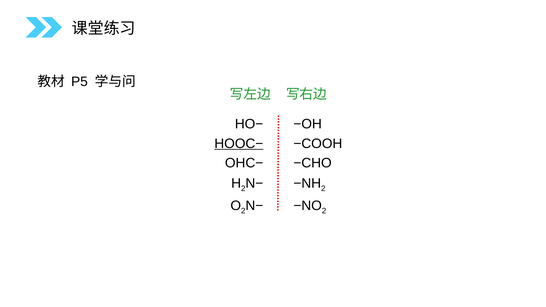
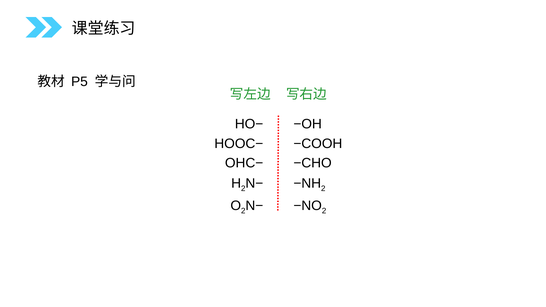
HOOC− underline: present -> none
